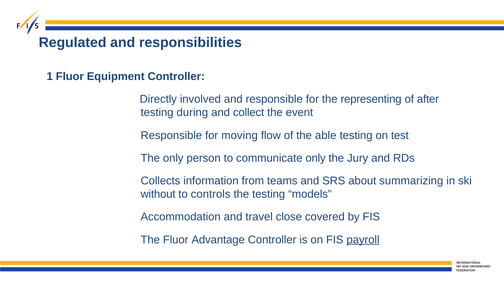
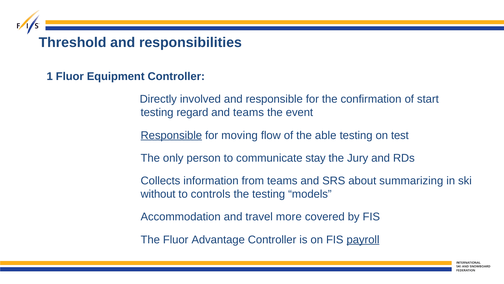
Regulated: Regulated -> Threshold
representing: representing -> confirmation
after: after -> start
during: during -> regard
and collect: collect -> teams
Responsible at (171, 135) underline: none -> present
communicate only: only -> stay
close: close -> more
